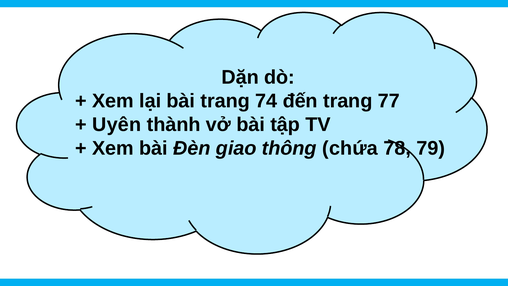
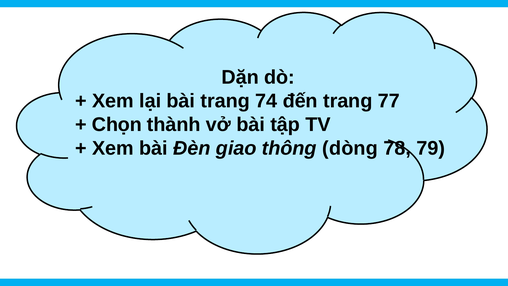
Uyên: Uyên -> Chọn
chứa: chứa -> dòng
